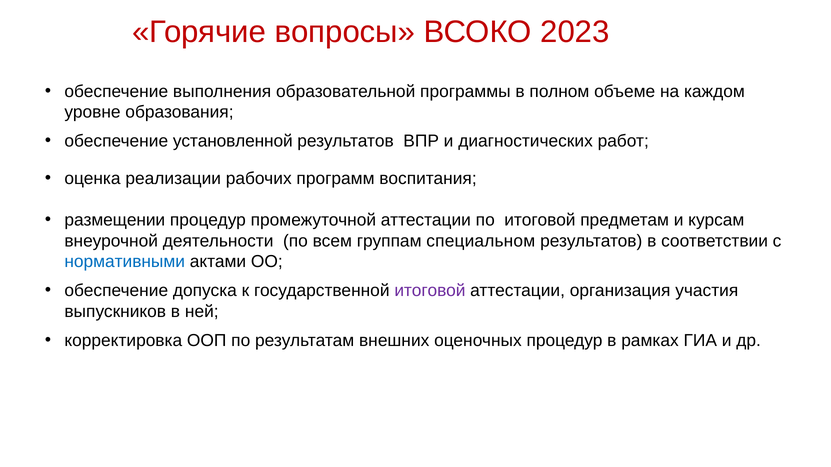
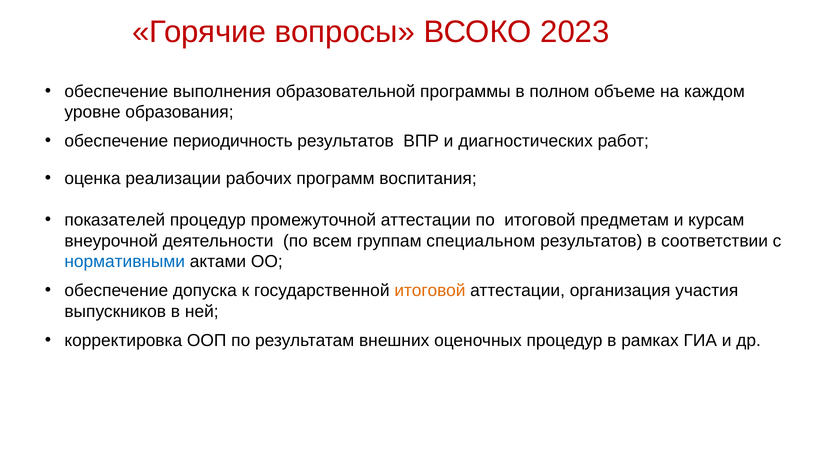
установленной: установленной -> периодичность
размещении: размещении -> показателей
итоговой at (430, 291) colour: purple -> orange
